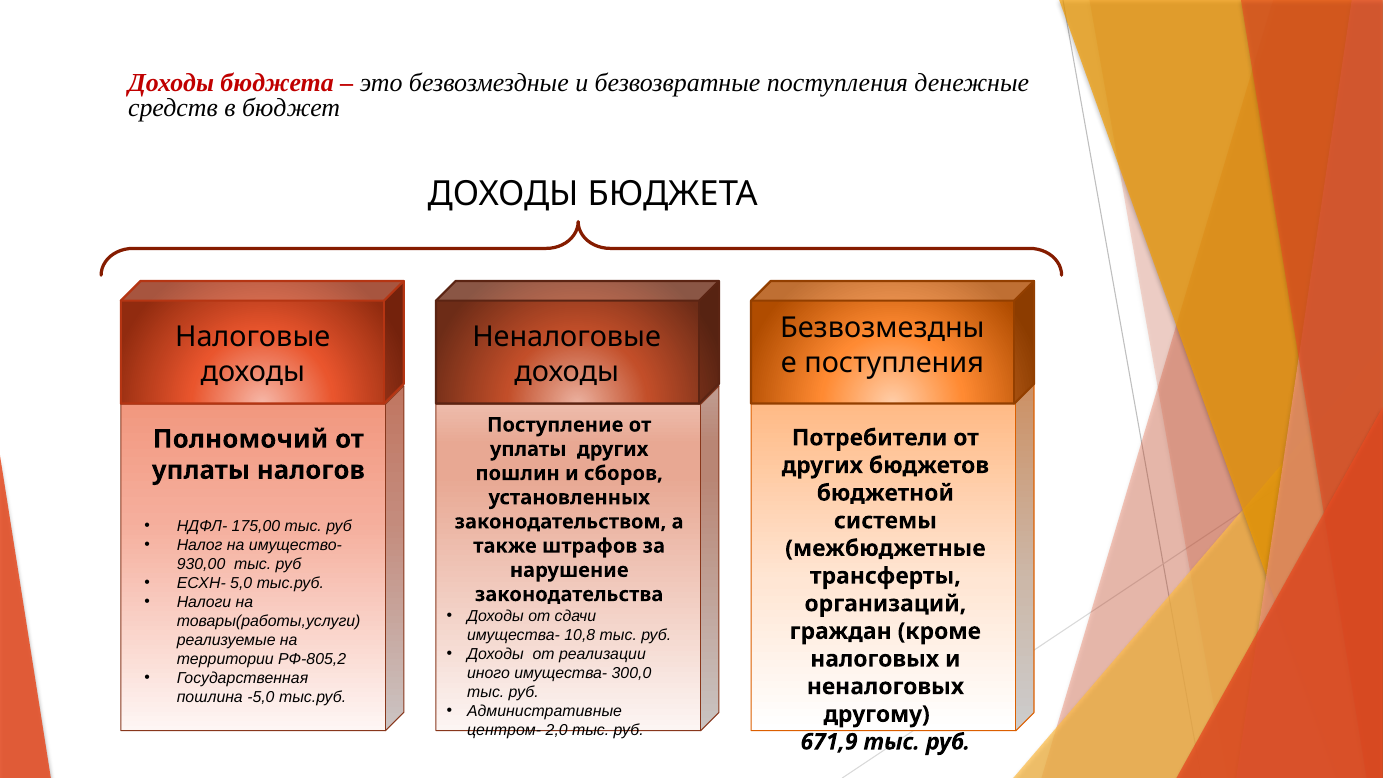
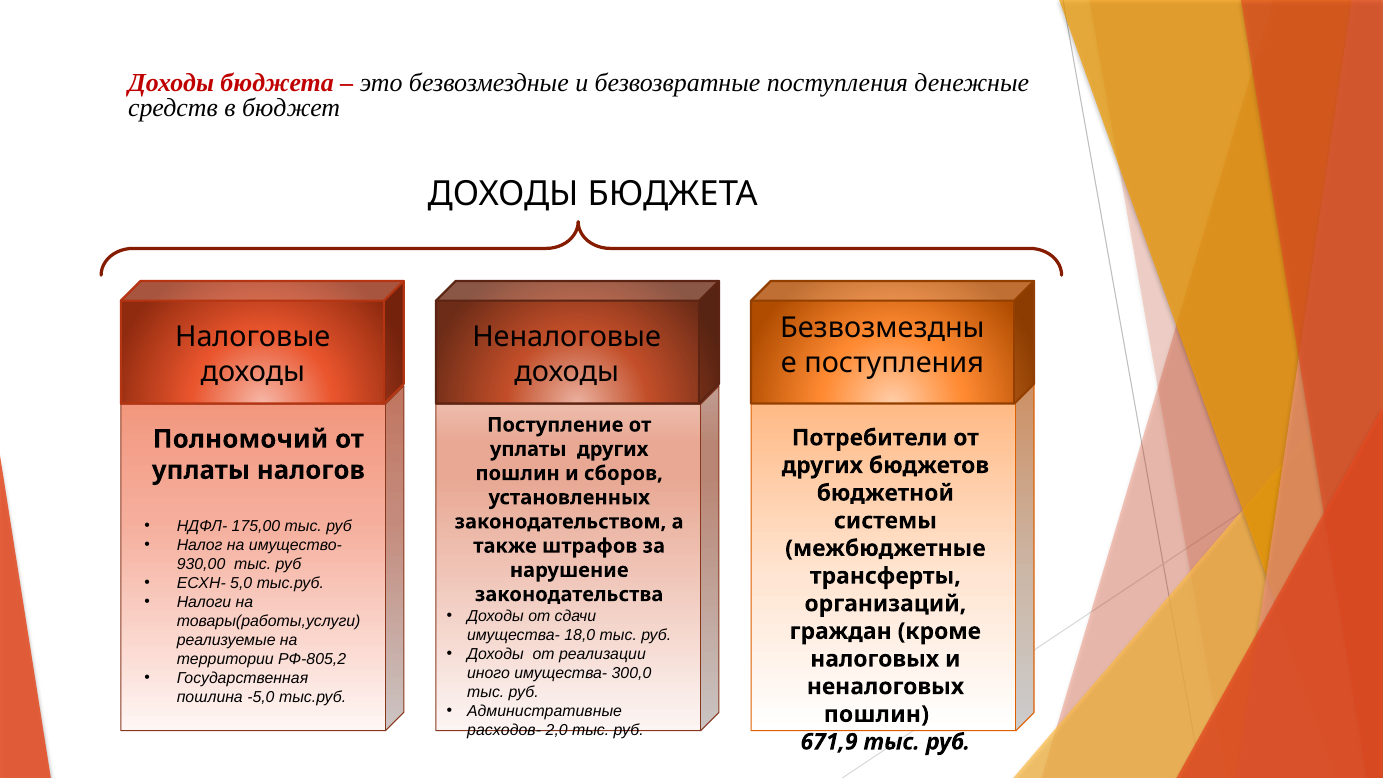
10,8: 10,8 -> 18,0
другому at (877, 714): другому -> пошлин
центром-: центром- -> расходов-
